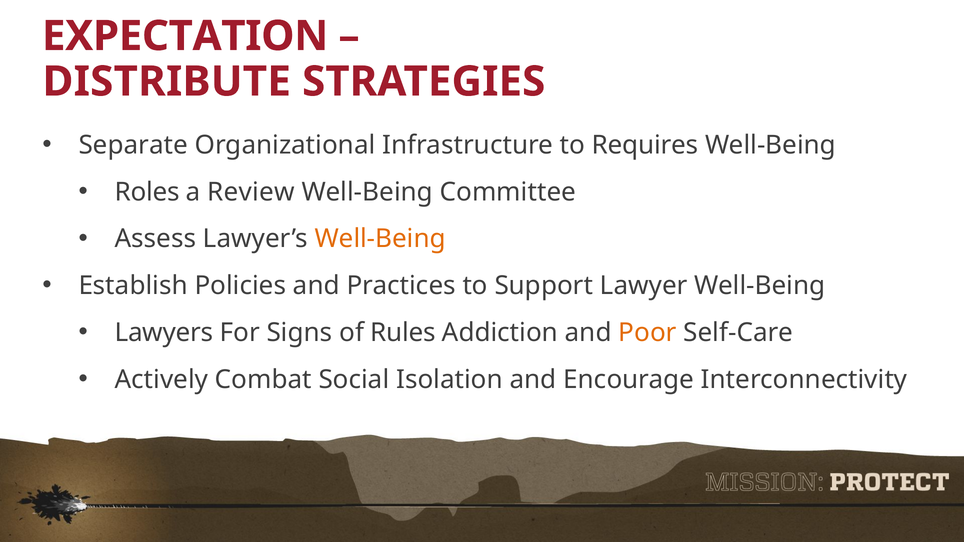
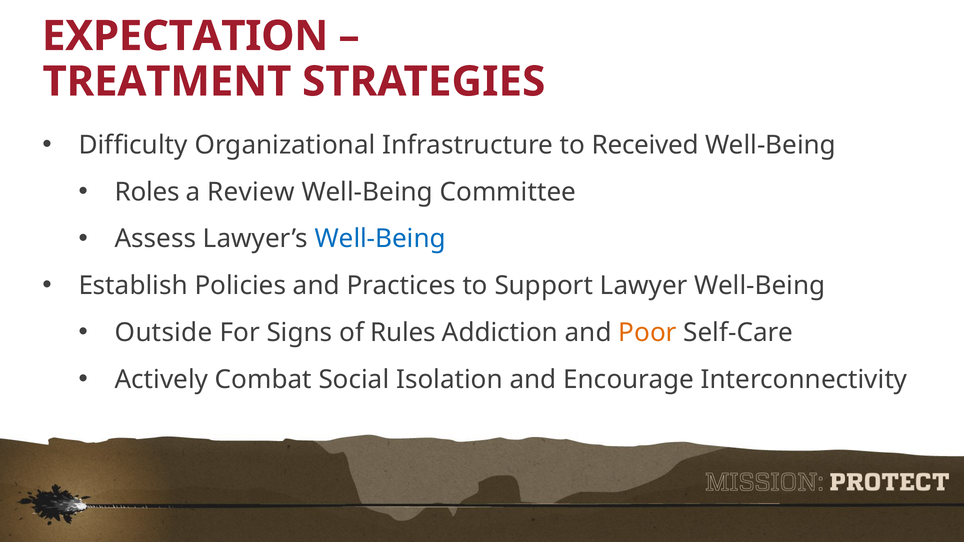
DISTRIBUTE: DISTRIBUTE -> TREATMENT
Separate: Separate -> Difficulty
Requires: Requires -> Received
Well-Being at (380, 239) colour: orange -> blue
Lawyers: Lawyers -> Outside
